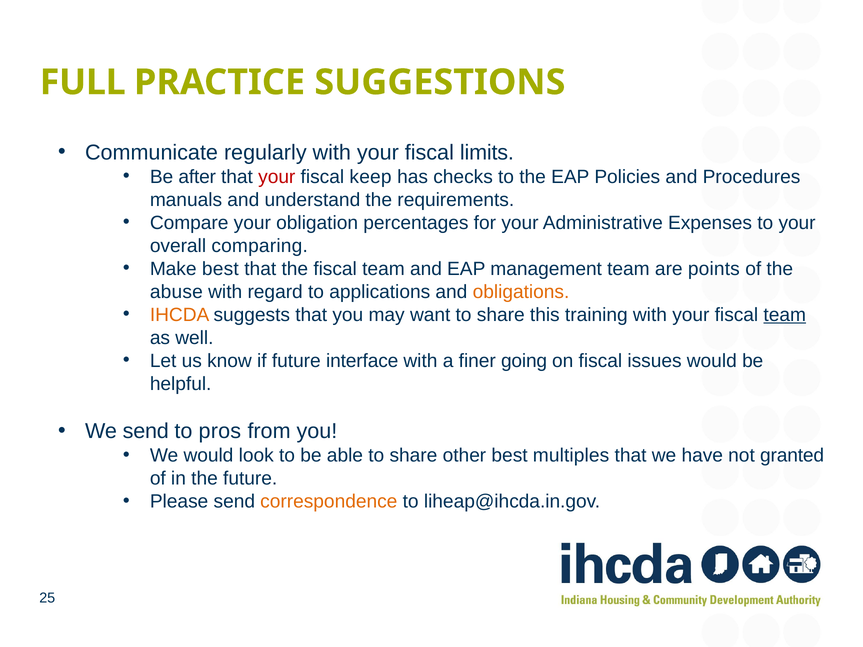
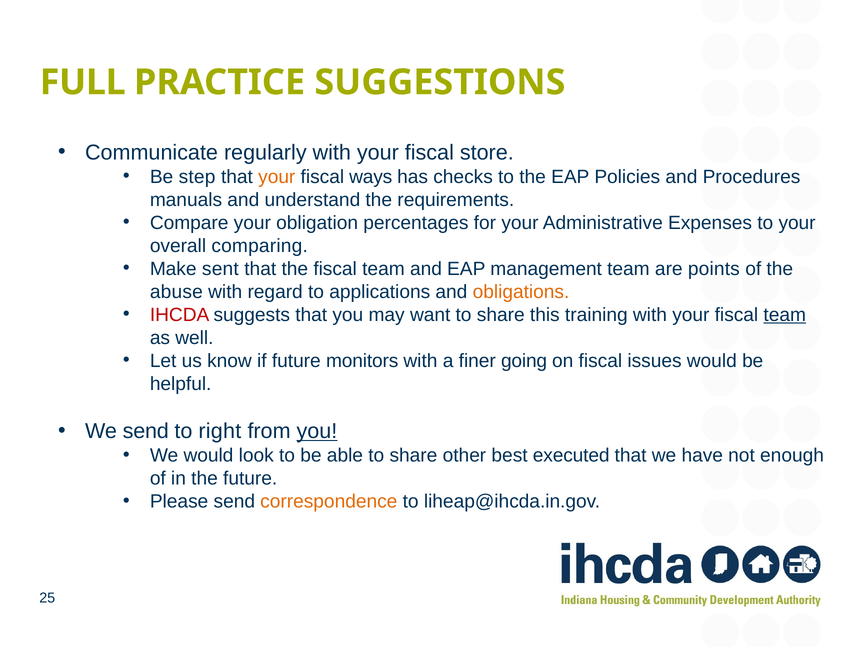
limits: limits -> store
after: after -> step
your at (277, 177) colour: red -> orange
keep: keep -> ways
Make best: best -> sent
IHCDA colour: orange -> red
interface: interface -> monitors
pros: pros -> right
you at (317, 431) underline: none -> present
multiples: multiples -> executed
granted: granted -> enough
